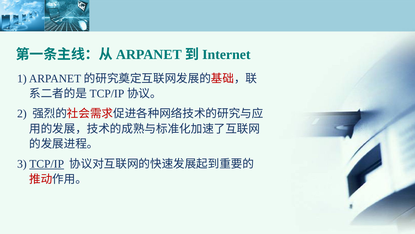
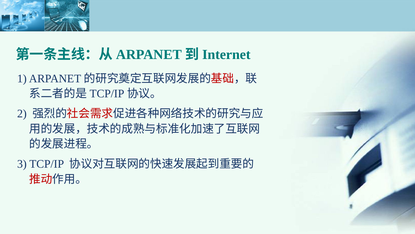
TCP/IP underline: present -> none
